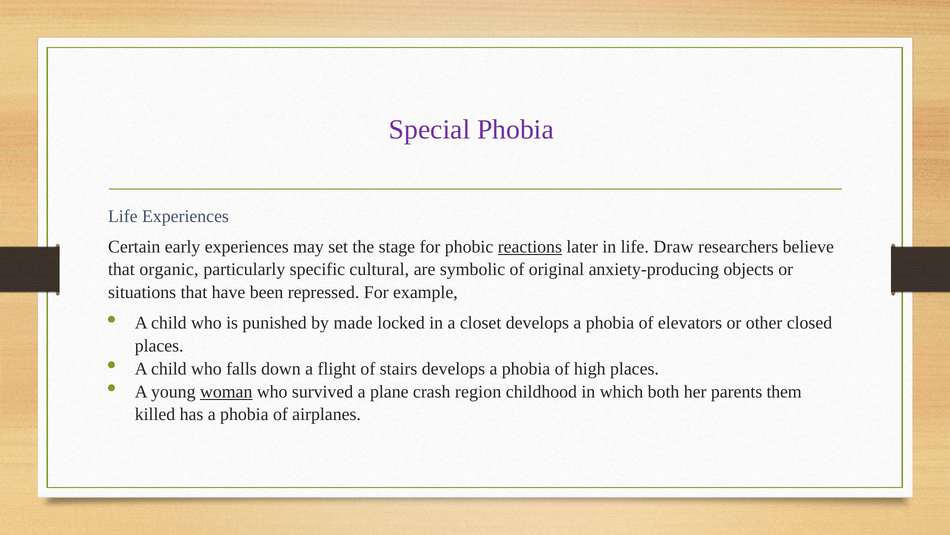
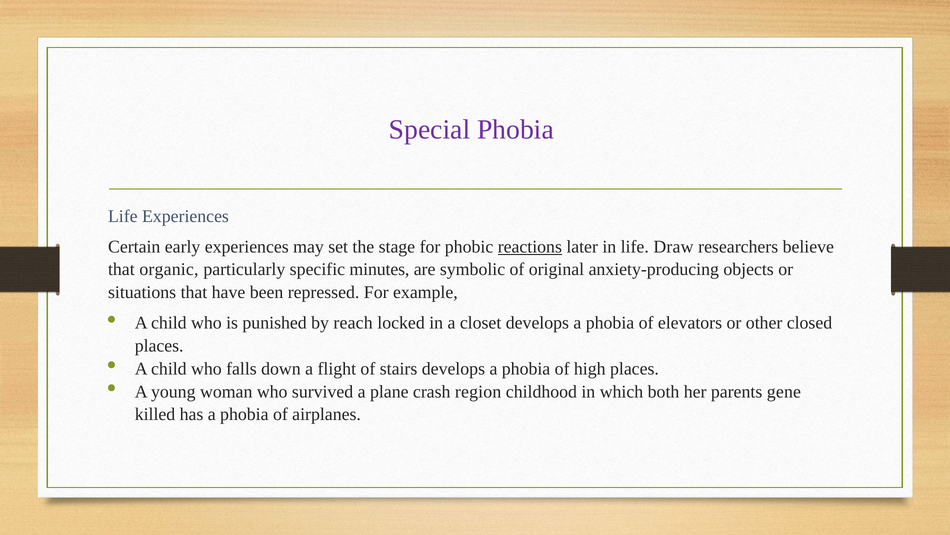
cultural: cultural -> minutes
made: made -> reach
woman underline: present -> none
them: them -> gene
